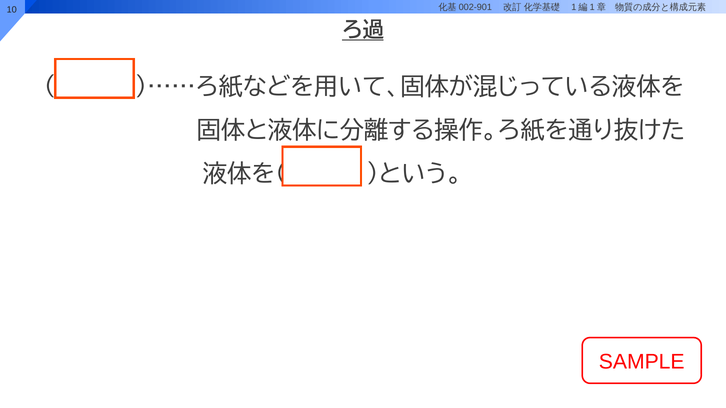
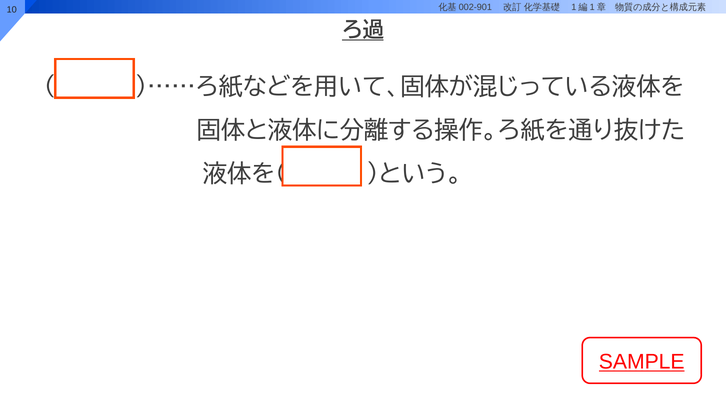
SAMPLE underline: none -> present
